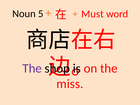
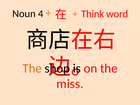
5: 5 -> 4
Must: Must -> Think
The at (32, 68) colour: purple -> orange
